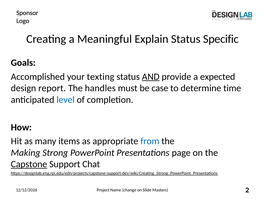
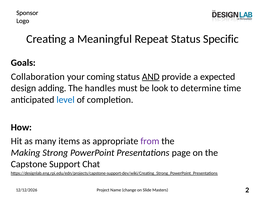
Explain: Explain -> Repeat
Accomplished: Accomplished -> Collaboration
texting: texting -> coming
report: report -> adding
case: case -> look
from colour: blue -> purple
Capstone underline: present -> none
